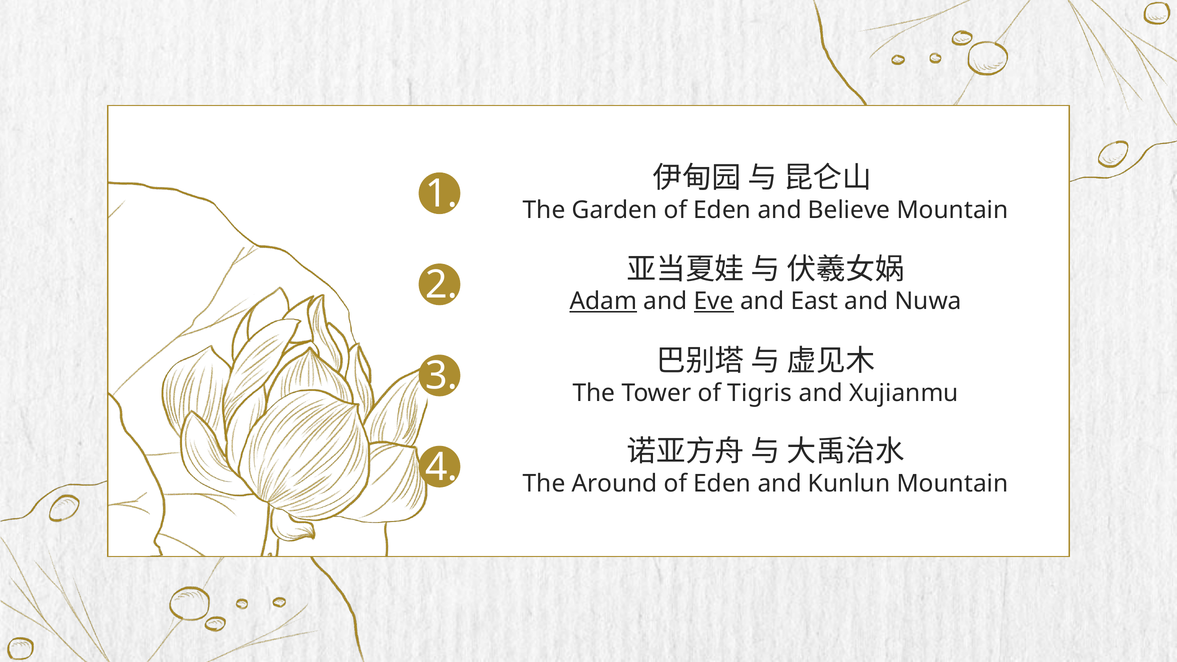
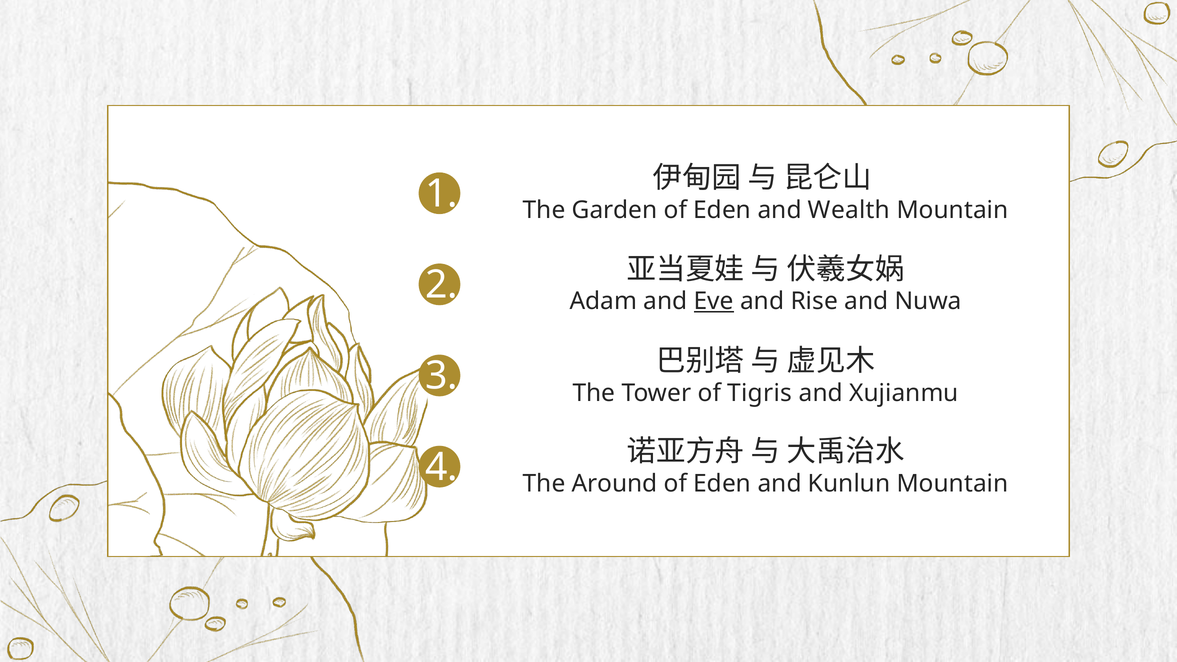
Believe: Believe -> Wealth
Adam underline: present -> none
East: East -> Rise
